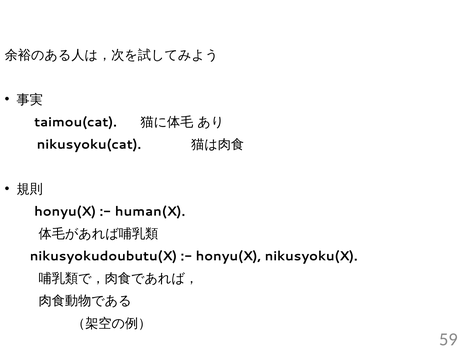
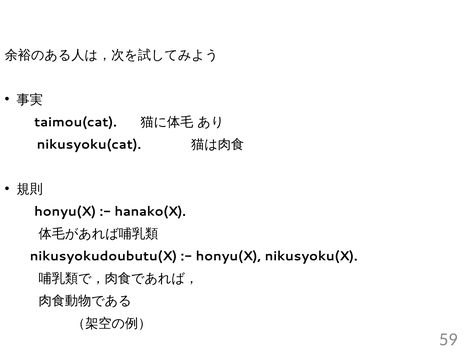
human(X: human(X -> hanako(X
